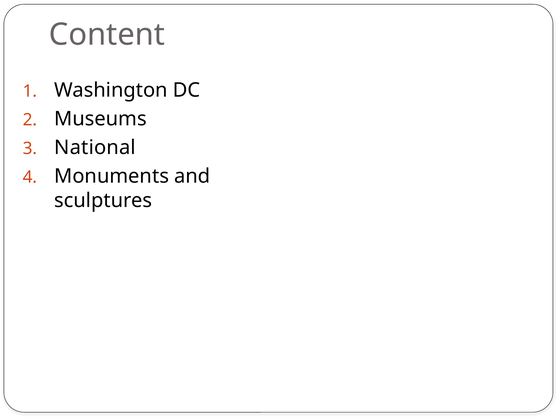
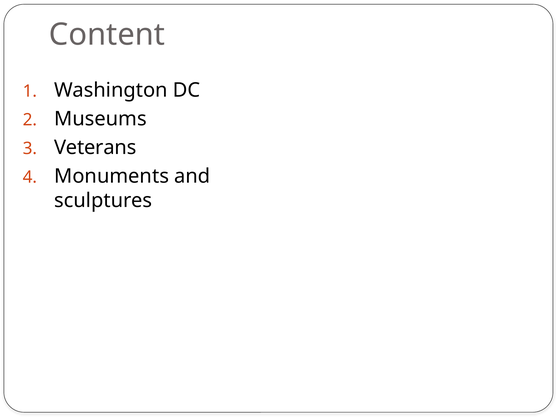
National: National -> Veterans
